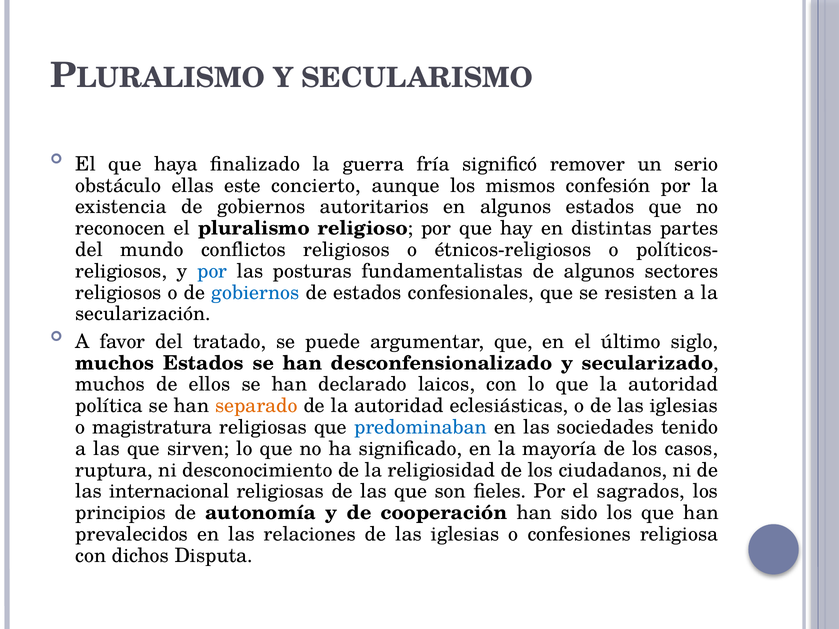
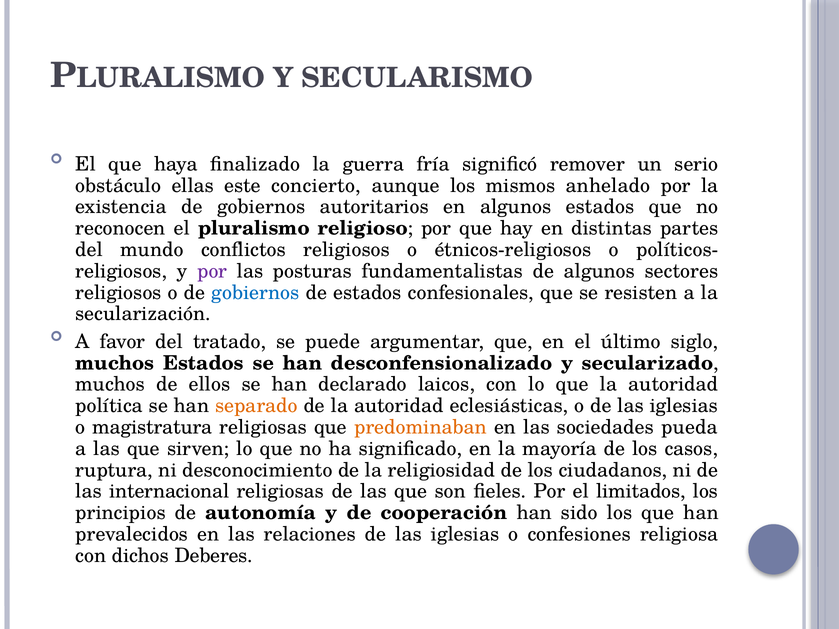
confesión: confesión -> anhelado
por at (212, 271) colour: blue -> purple
predominaban colour: blue -> orange
tenido: tenido -> pueda
sagrados: sagrados -> limitados
Disputa: Disputa -> Deberes
